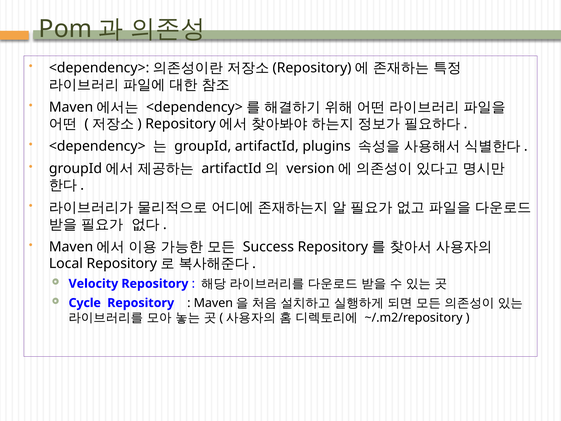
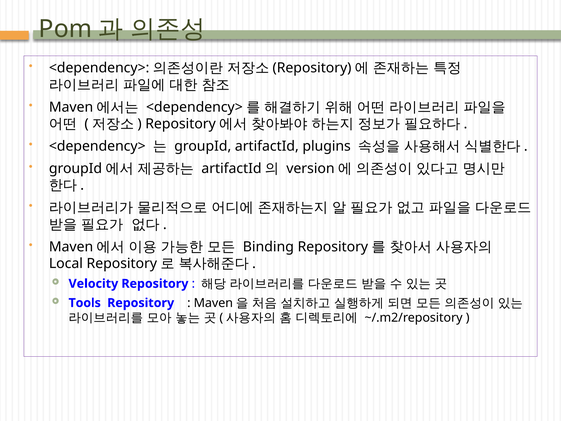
Success: Success -> Binding
Cycle: Cycle -> Tools
